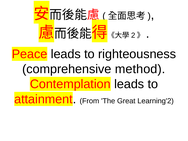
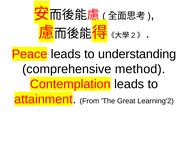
righteousness: righteousness -> understanding
